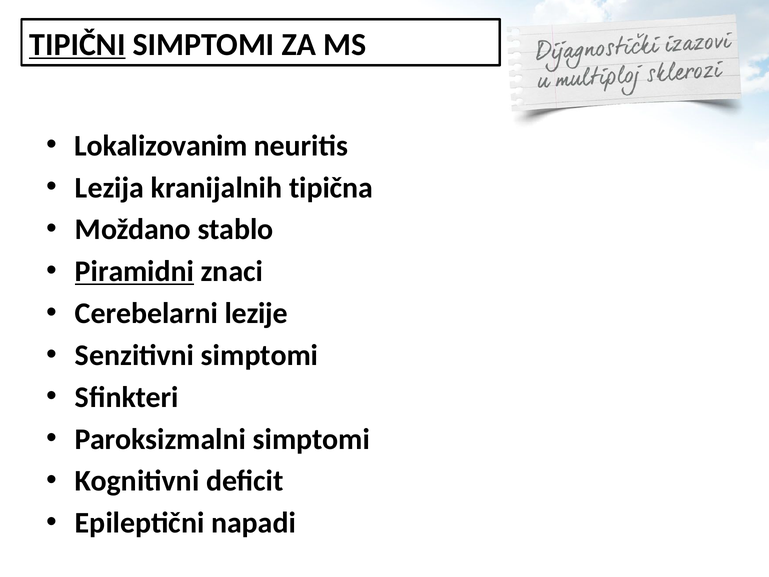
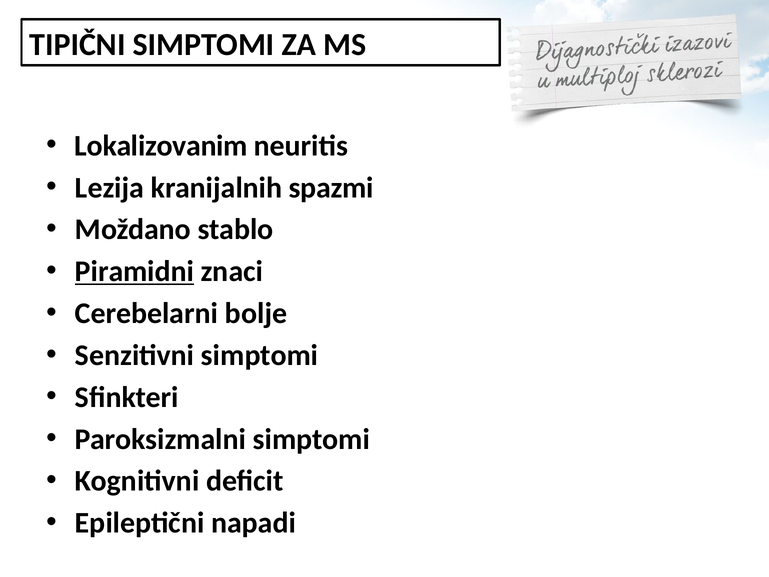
TIPIČNI underline: present -> none
tipična: tipična -> spazmi
lezije: lezije -> bolje
